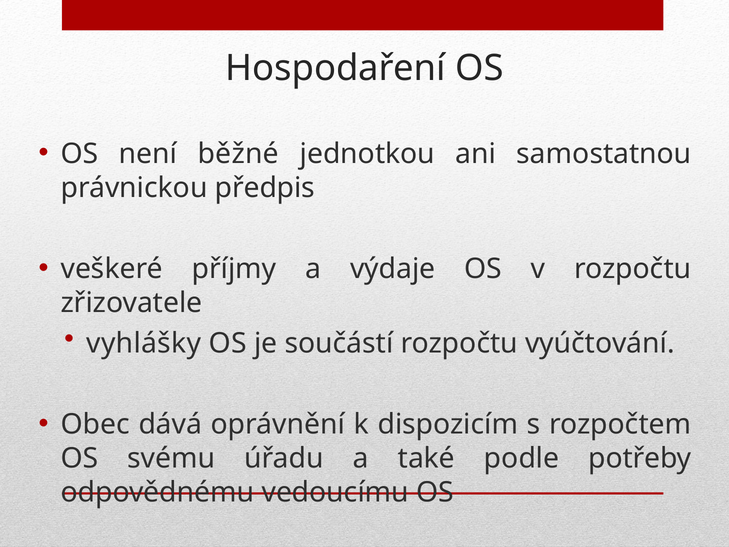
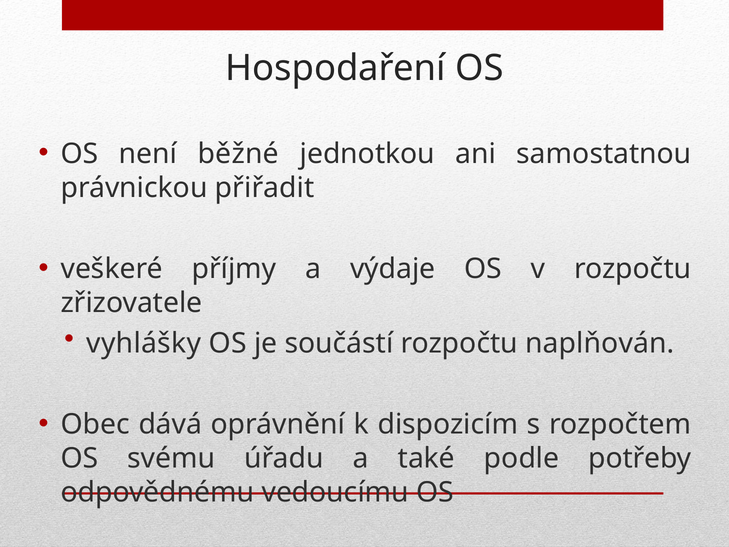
předpis: předpis -> přiřadit
vyúčtování: vyúčtování -> naplňován
